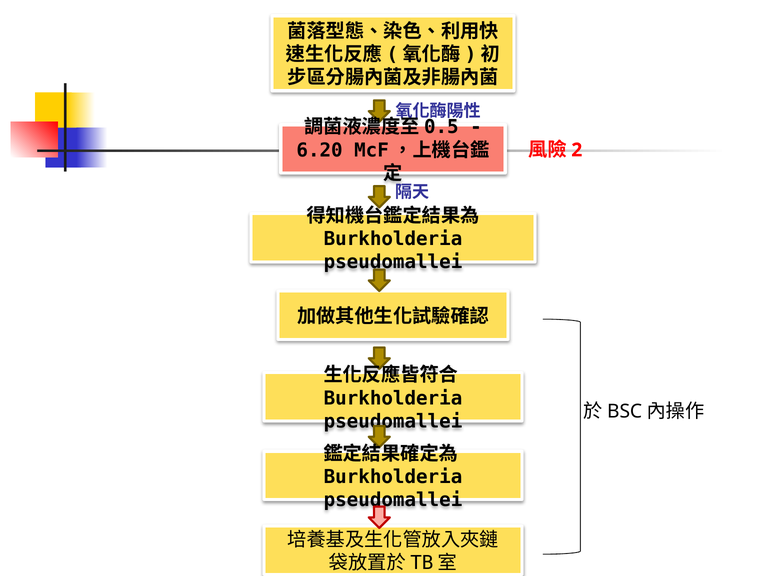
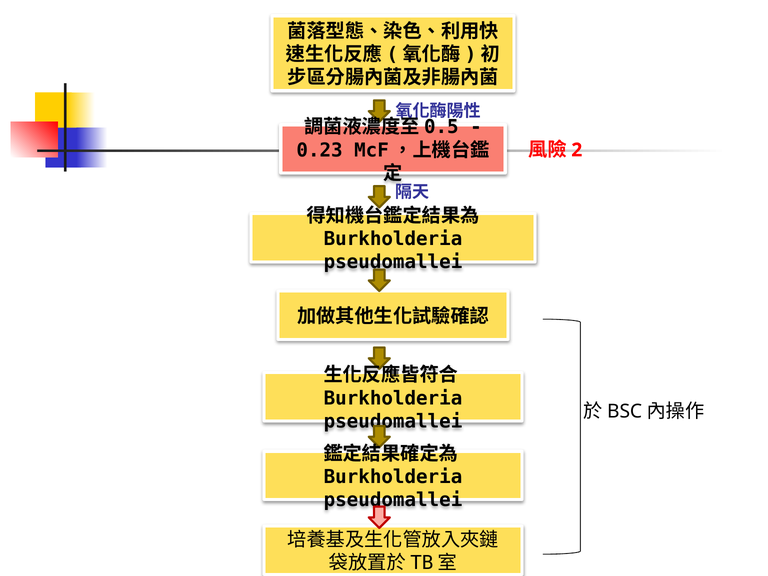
6.20: 6.20 -> 0.23
